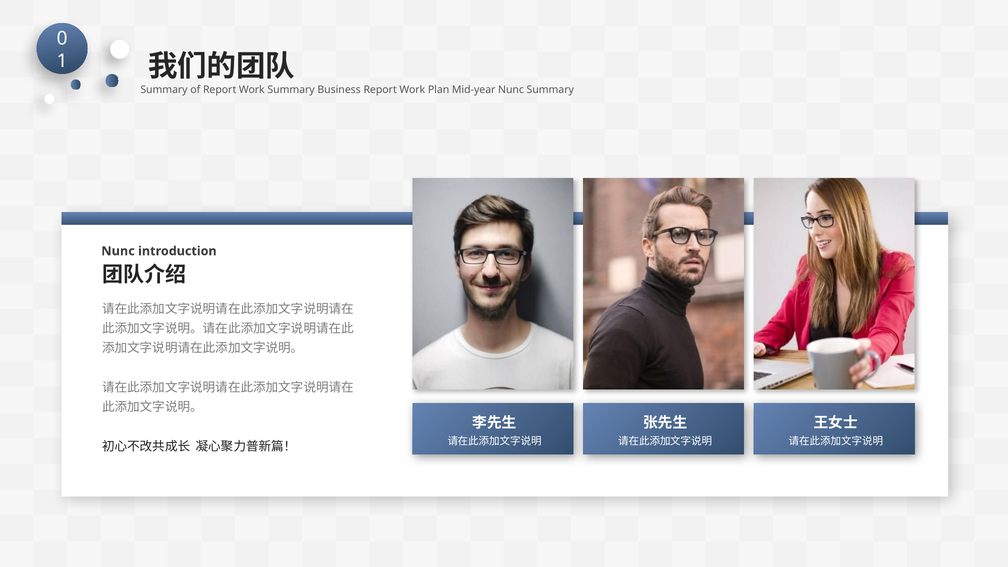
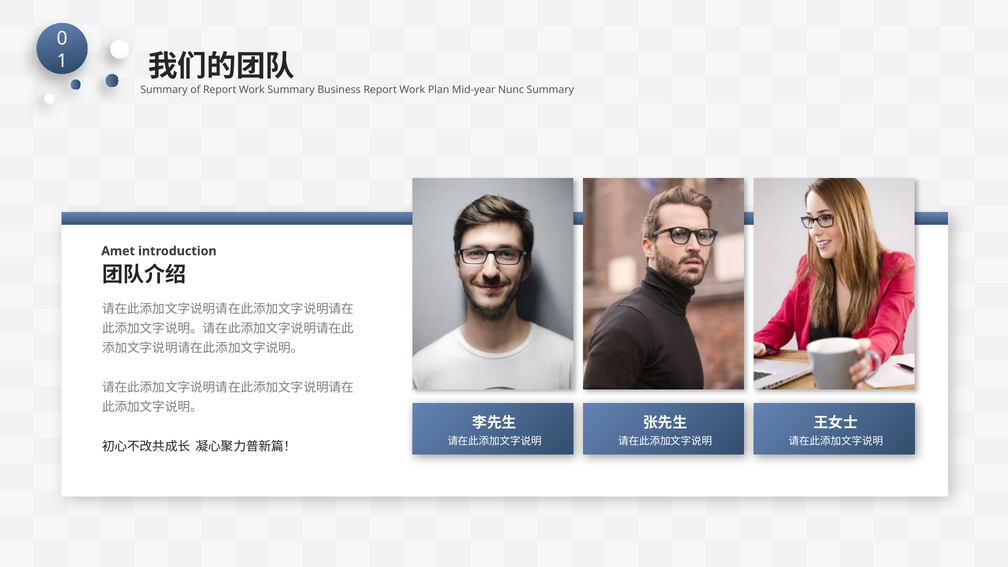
Nunc at (118, 251): Nunc -> Amet
